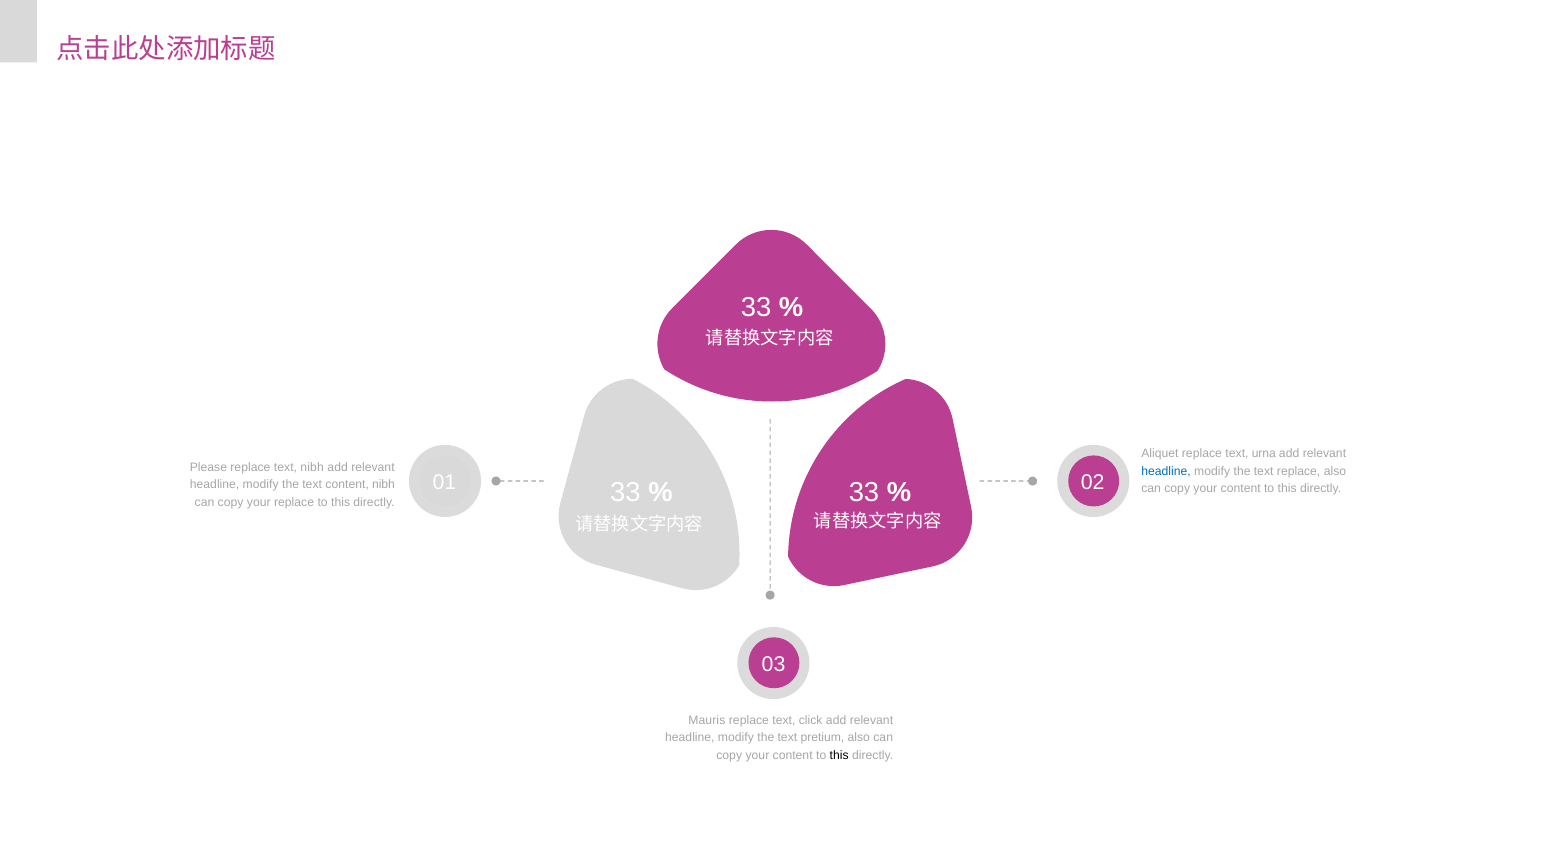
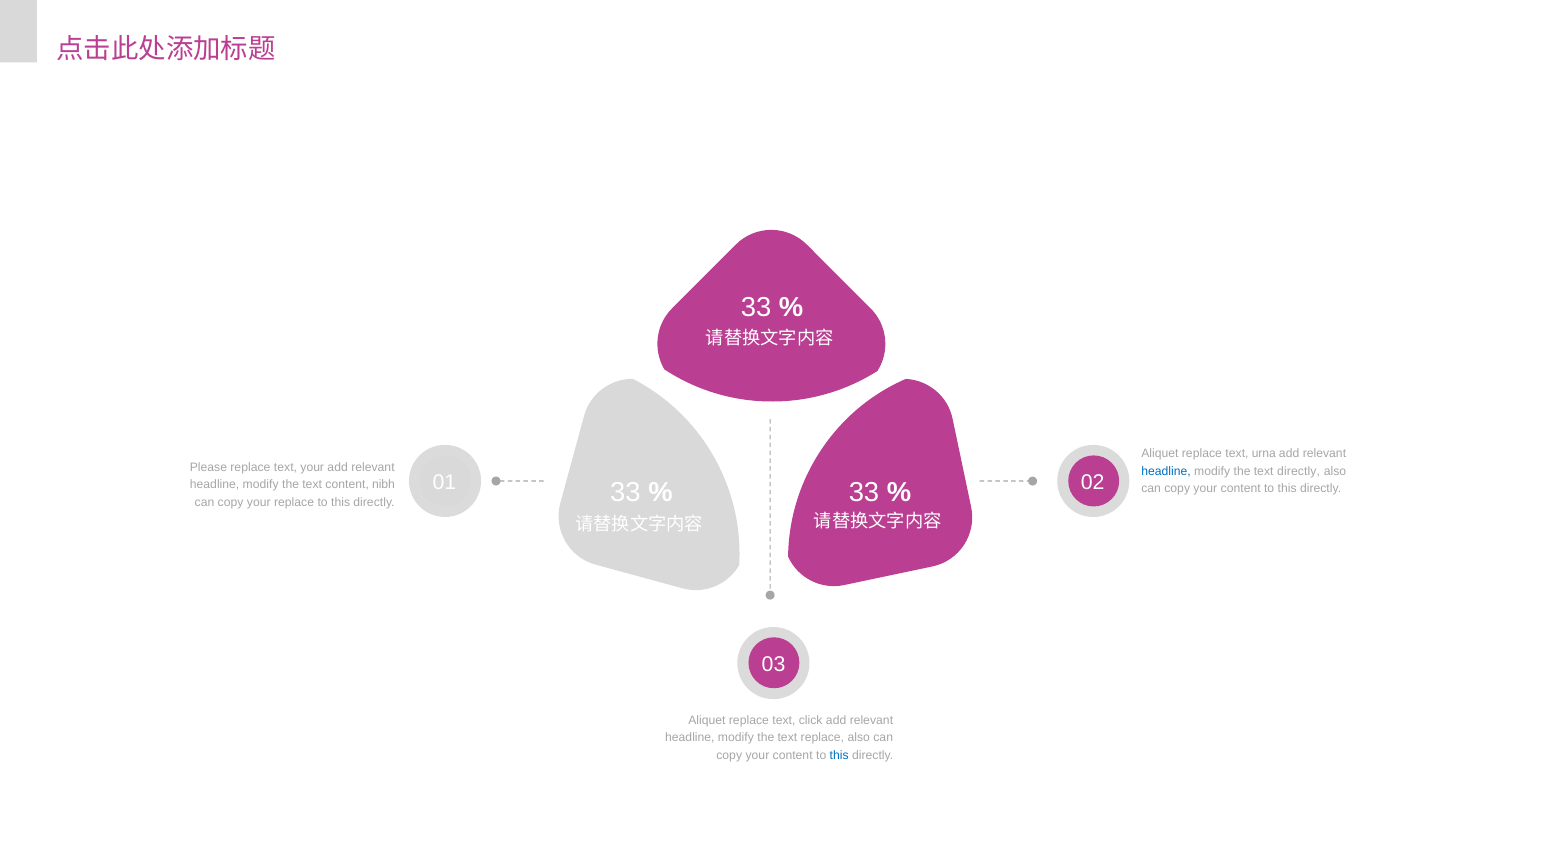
text nibh: nibh -> your
text replace: replace -> directly
Mauris at (707, 720): Mauris -> Aliquet
text pretium: pretium -> replace
this at (839, 755) colour: black -> blue
